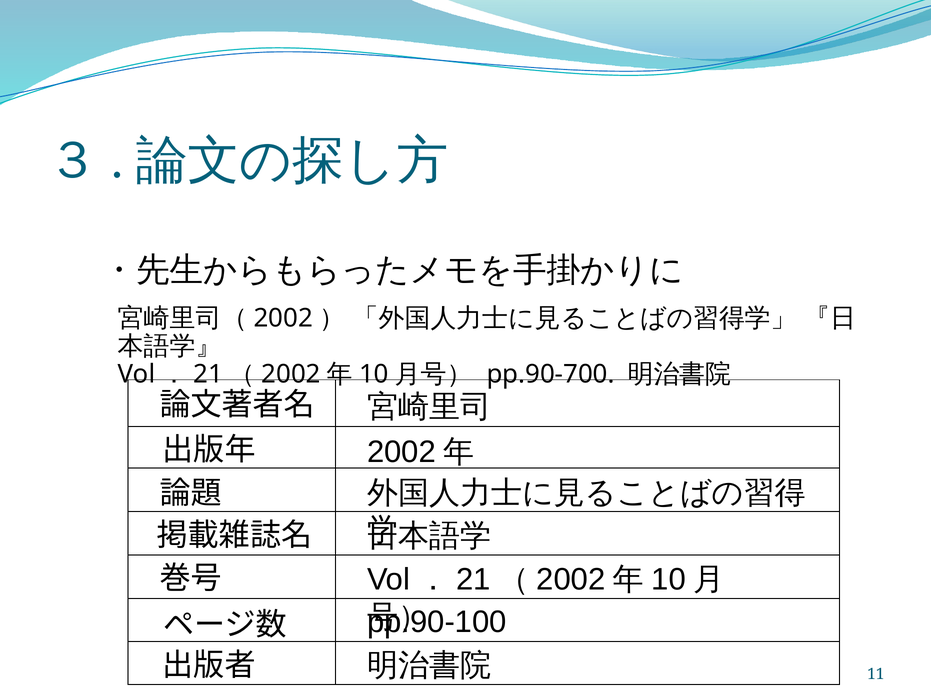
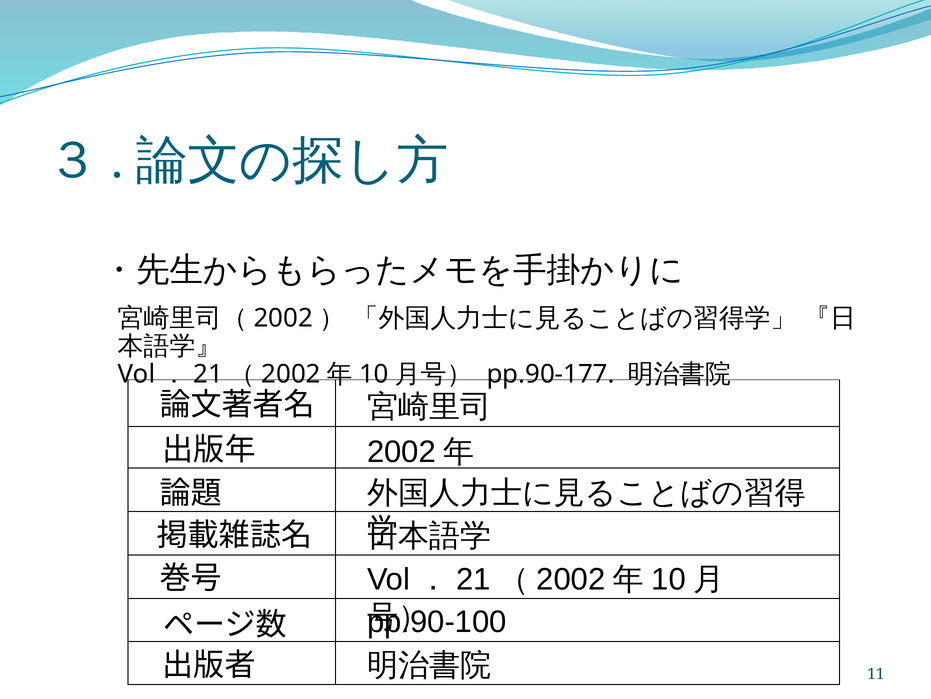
pp.90-700: pp.90-700 -> pp.90-177
